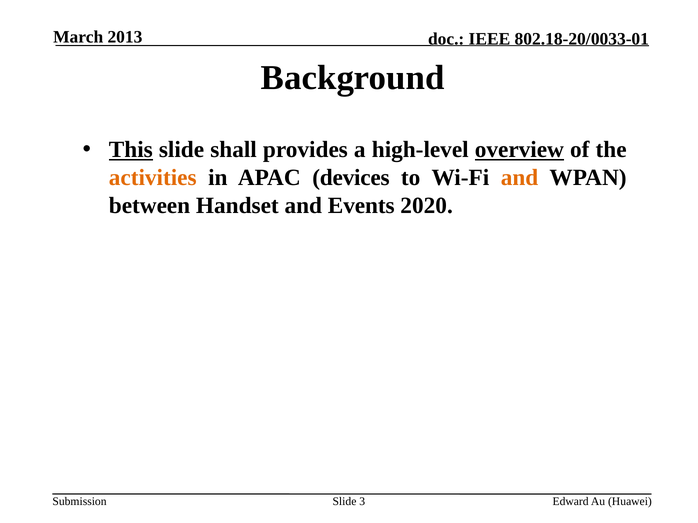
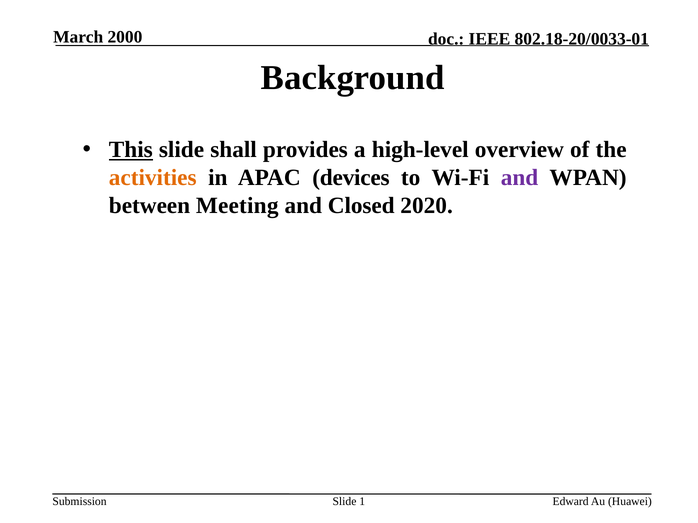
2013: 2013 -> 2000
overview underline: present -> none
and at (520, 178) colour: orange -> purple
Handset: Handset -> Meeting
Events: Events -> Closed
3: 3 -> 1
